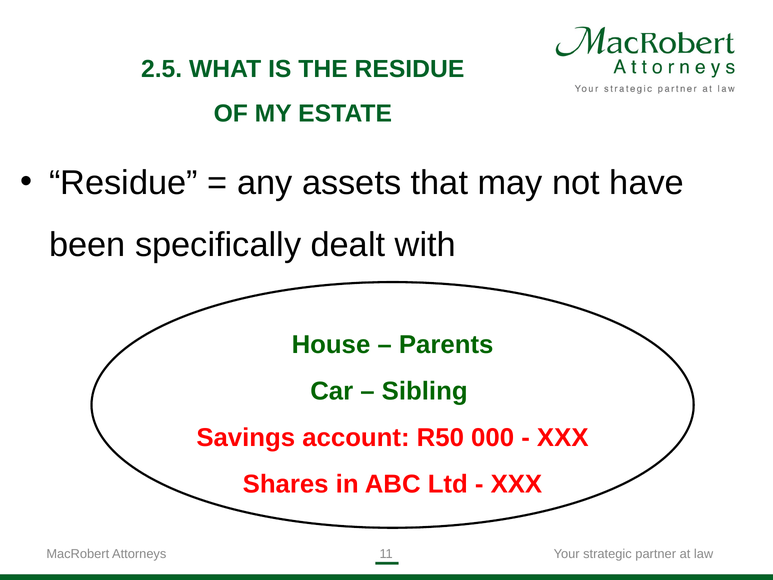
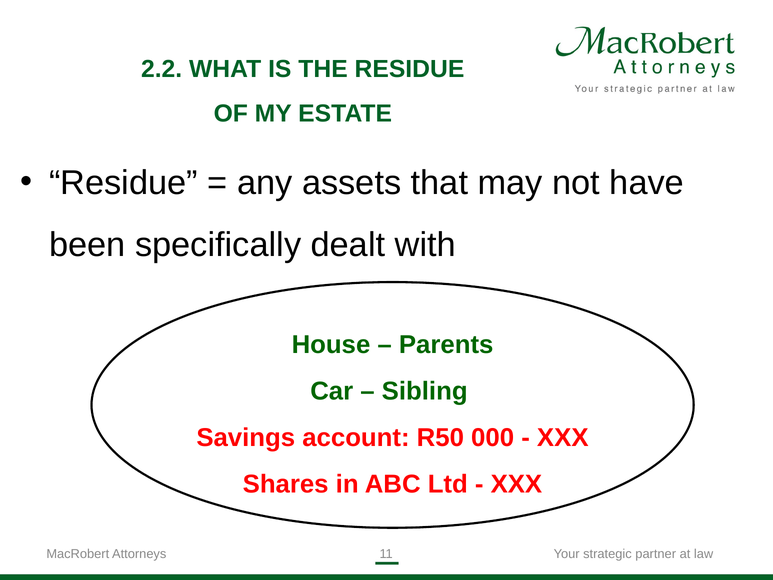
2.5: 2.5 -> 2.2
